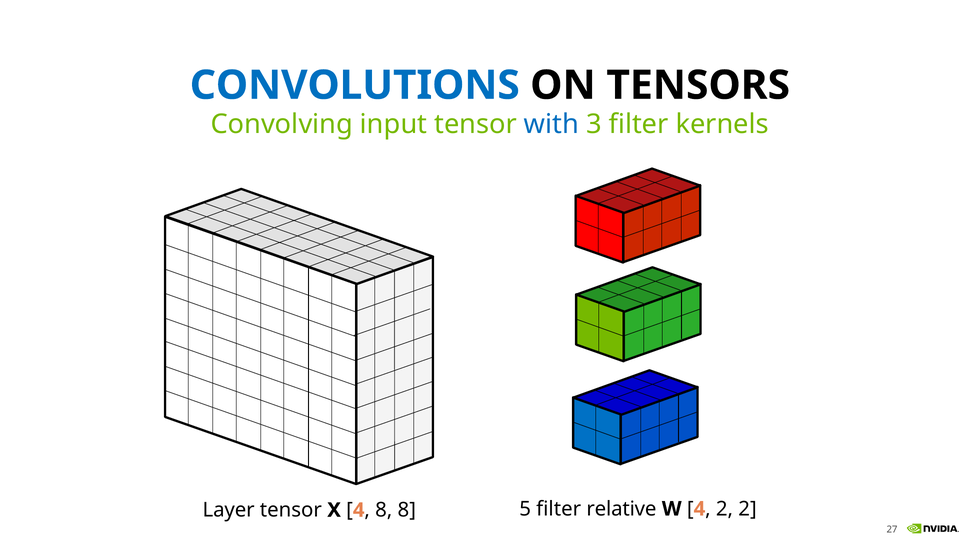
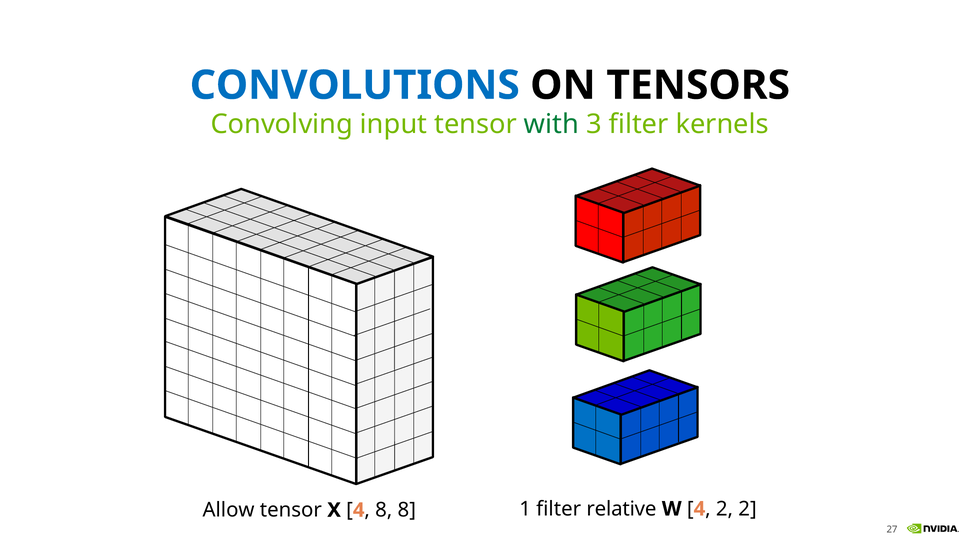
with colour: blue -> green
Layer: Layer -> Allow
5: 5 -> 1
